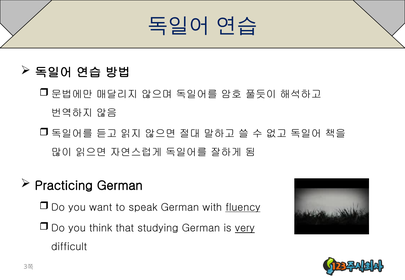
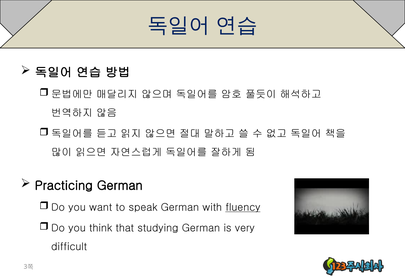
very underline: present -> none
